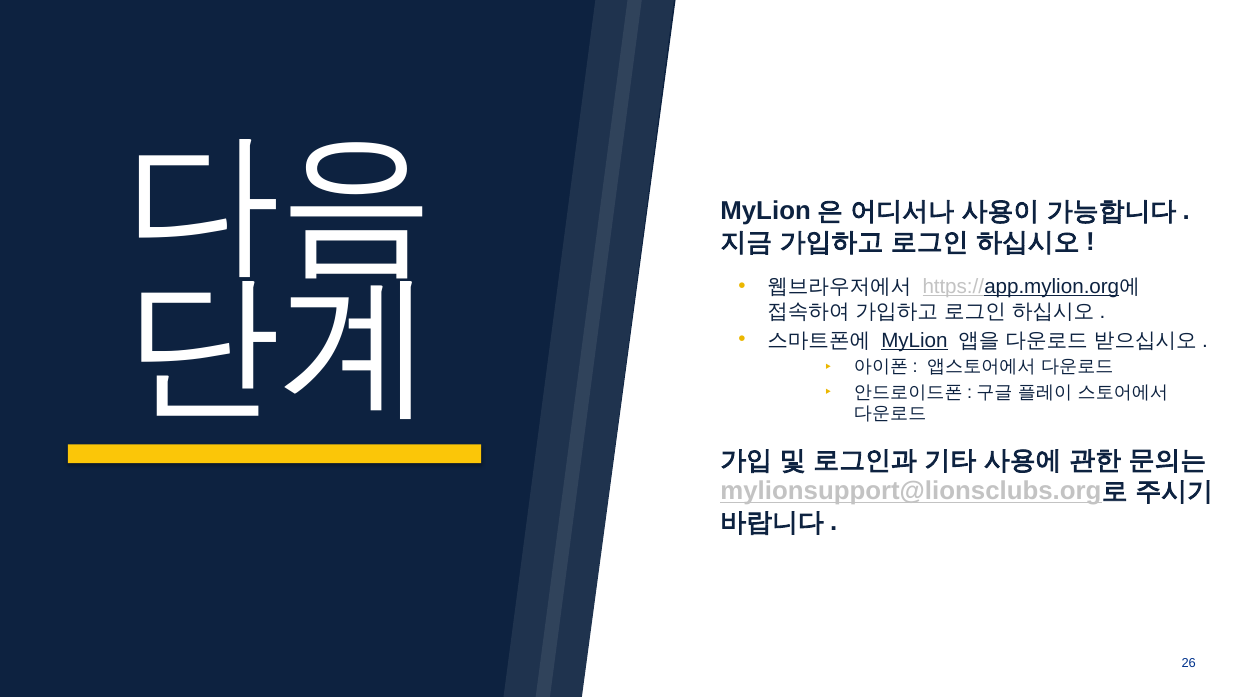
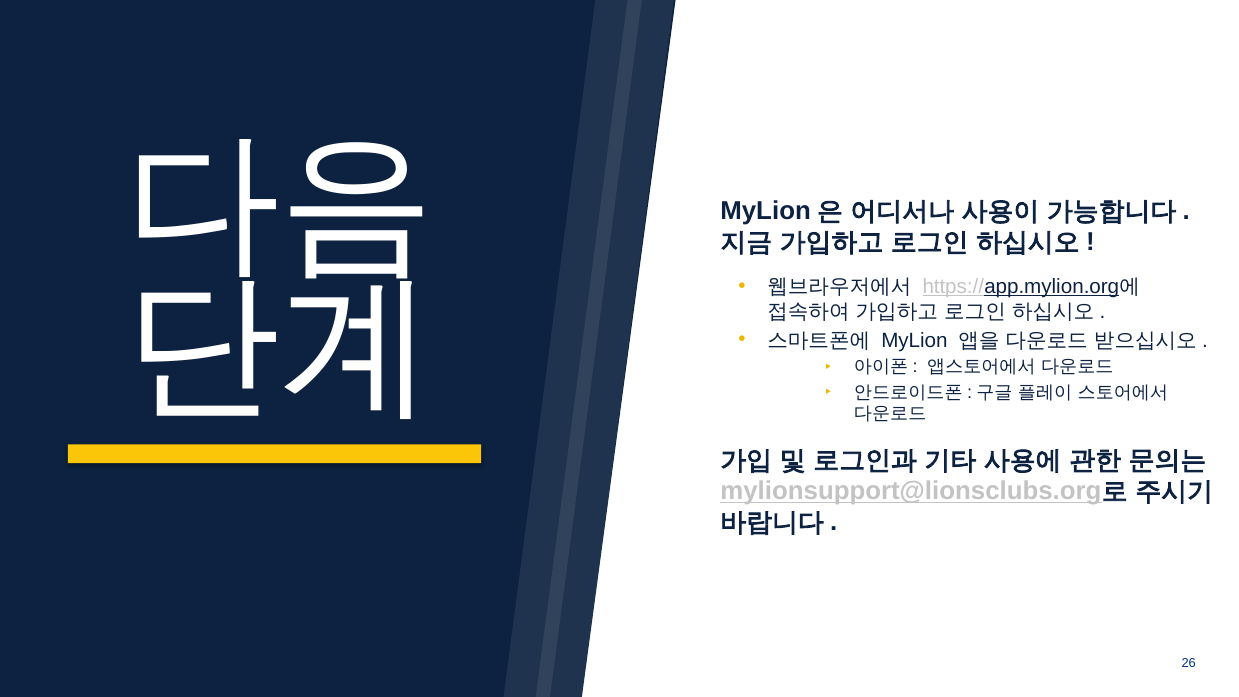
MyLion underline: present -> none
